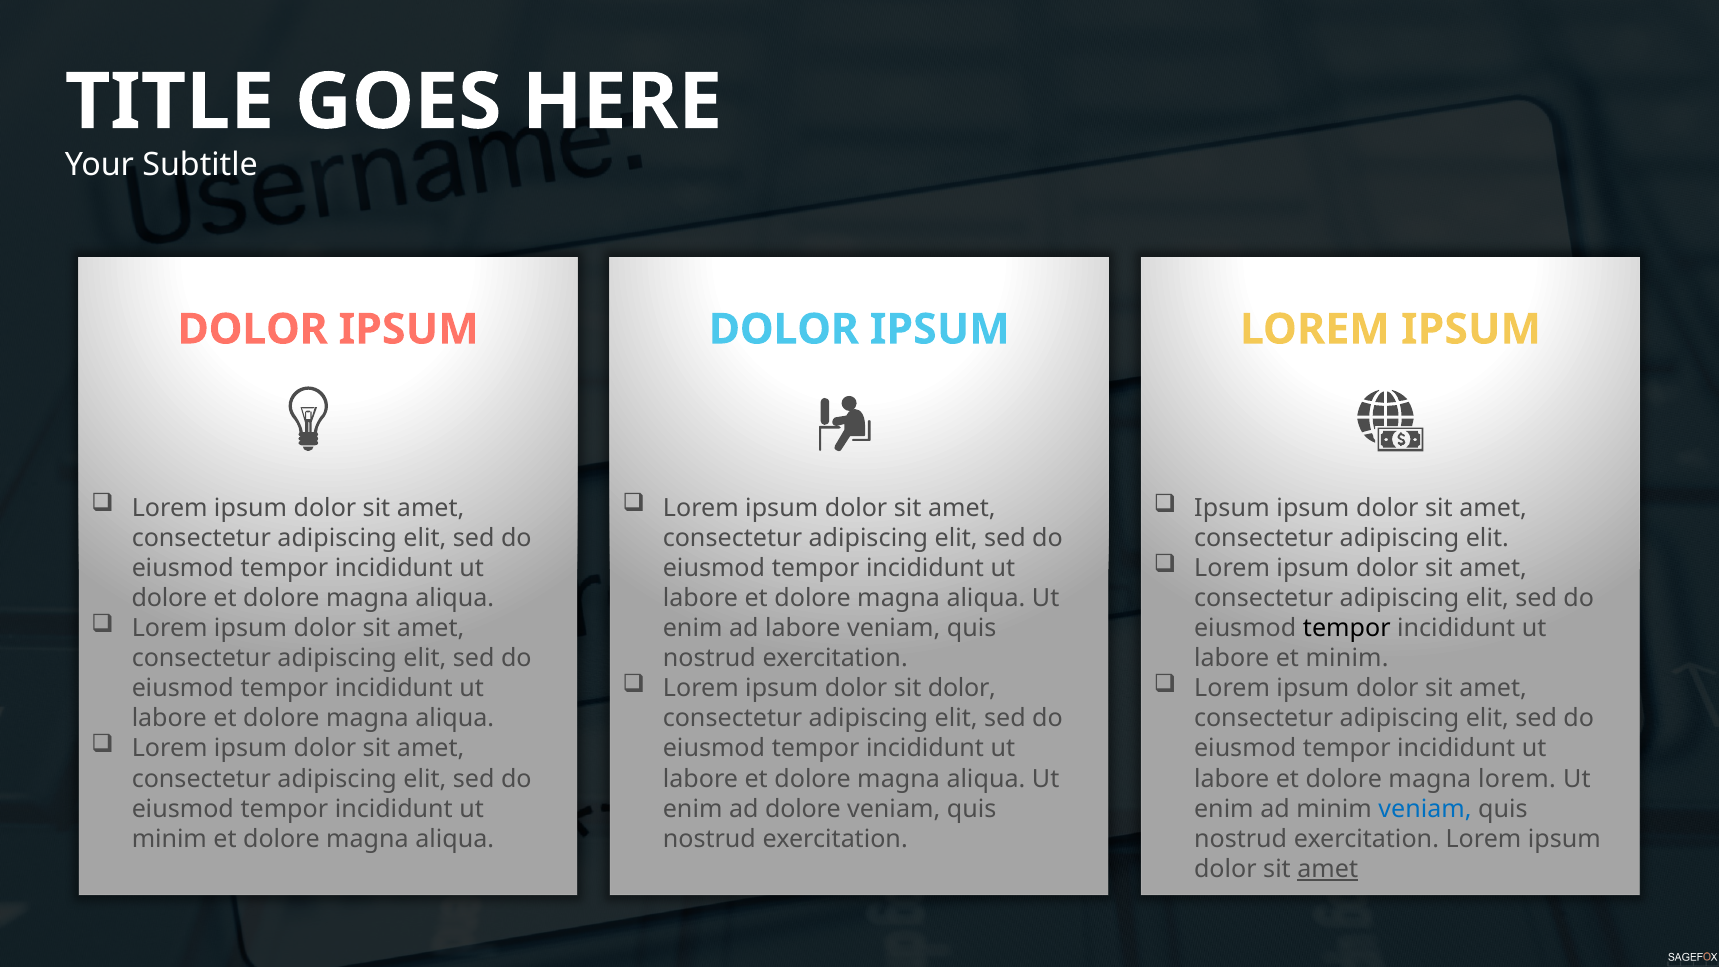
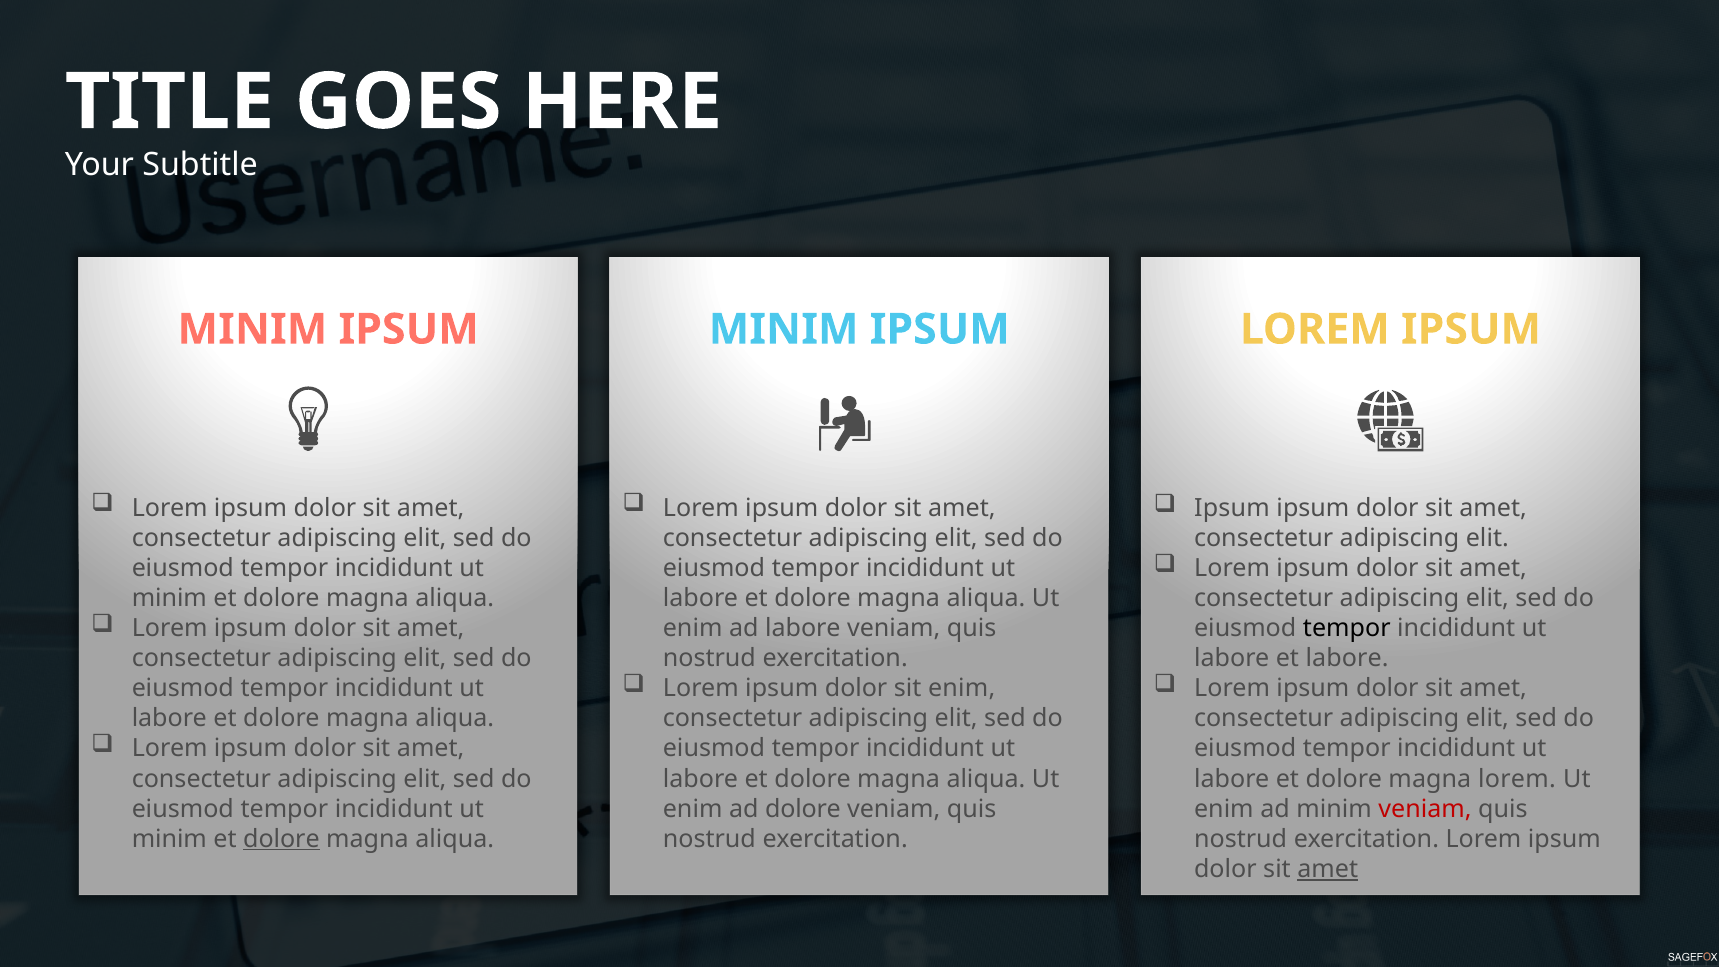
DOLOR at (253, 329): DOLOR -> MINIM
DOLOR at (784, 329): DOLOR -> MINIM
dolore at (169, 598): dolore -> minim
et minim: minim -> labore
sit dolor: dolor -> enim
veniam at (1425, 809) colour: blue -> red
dolore at (281, 839) underline: none -> present
